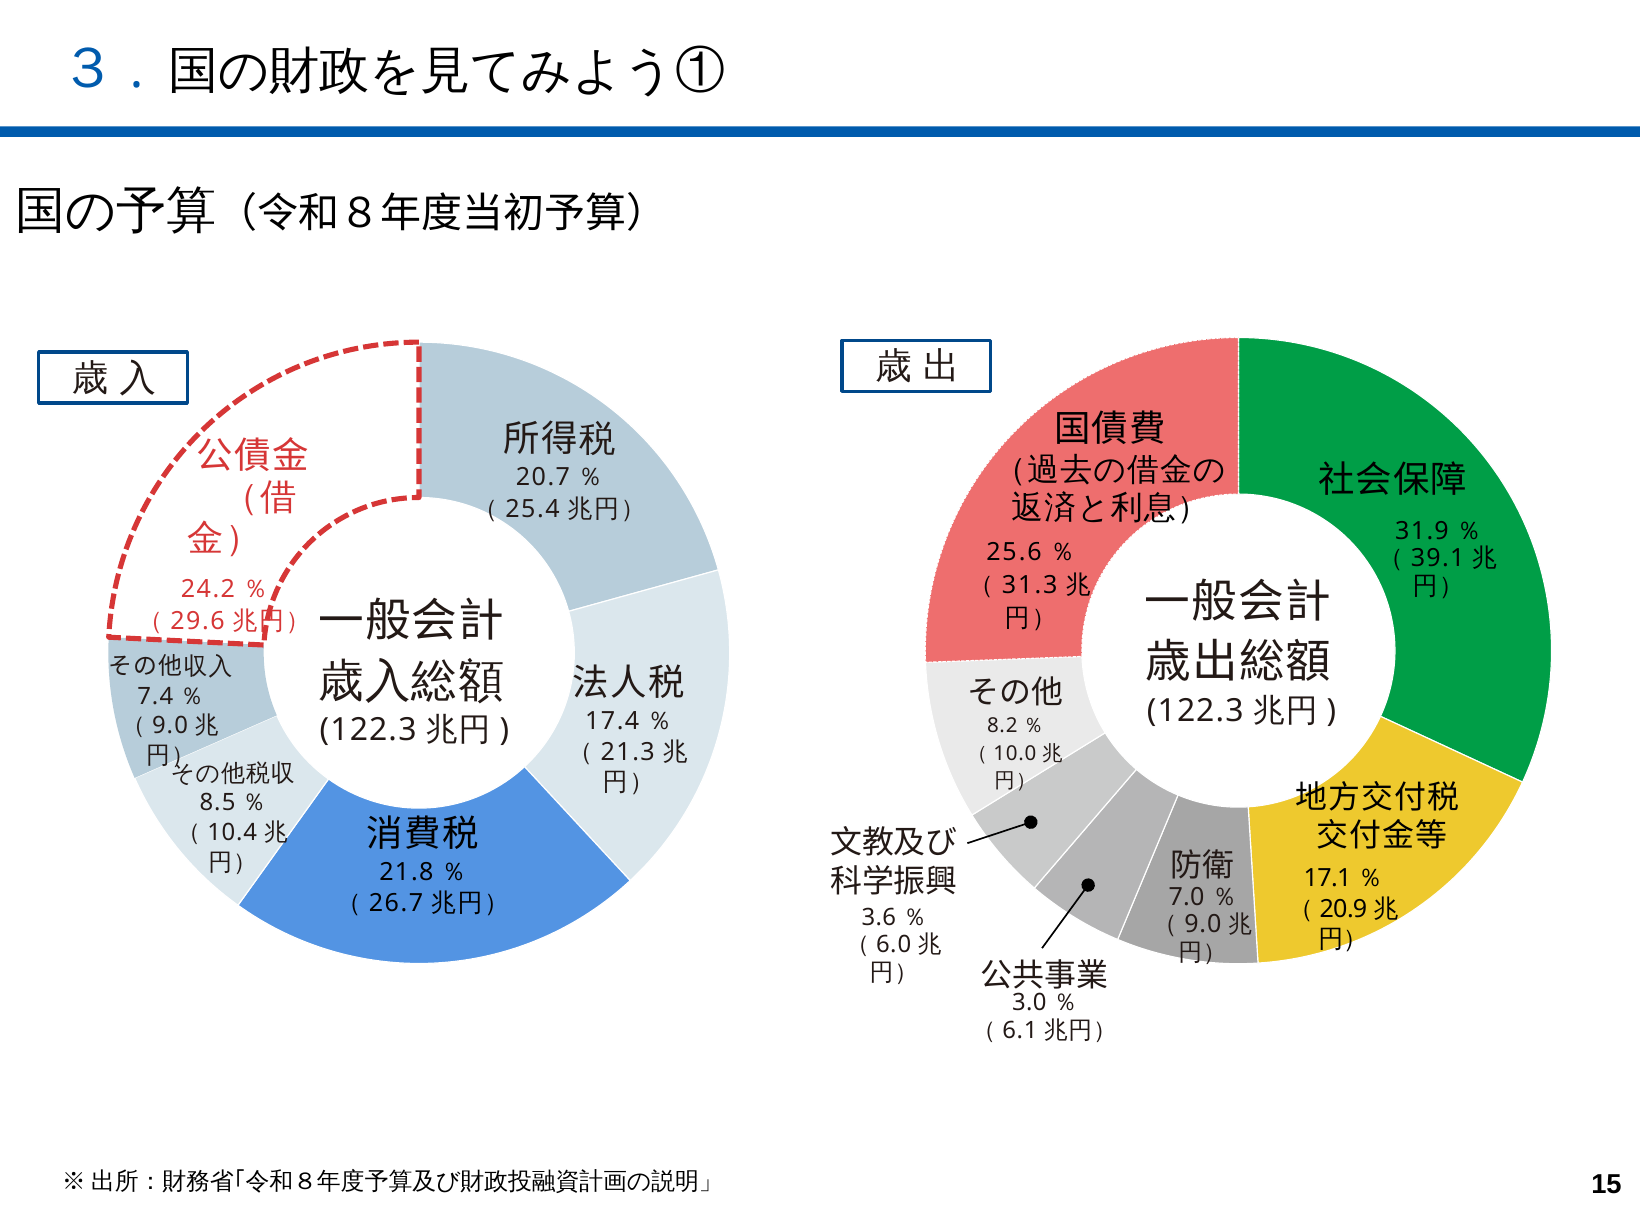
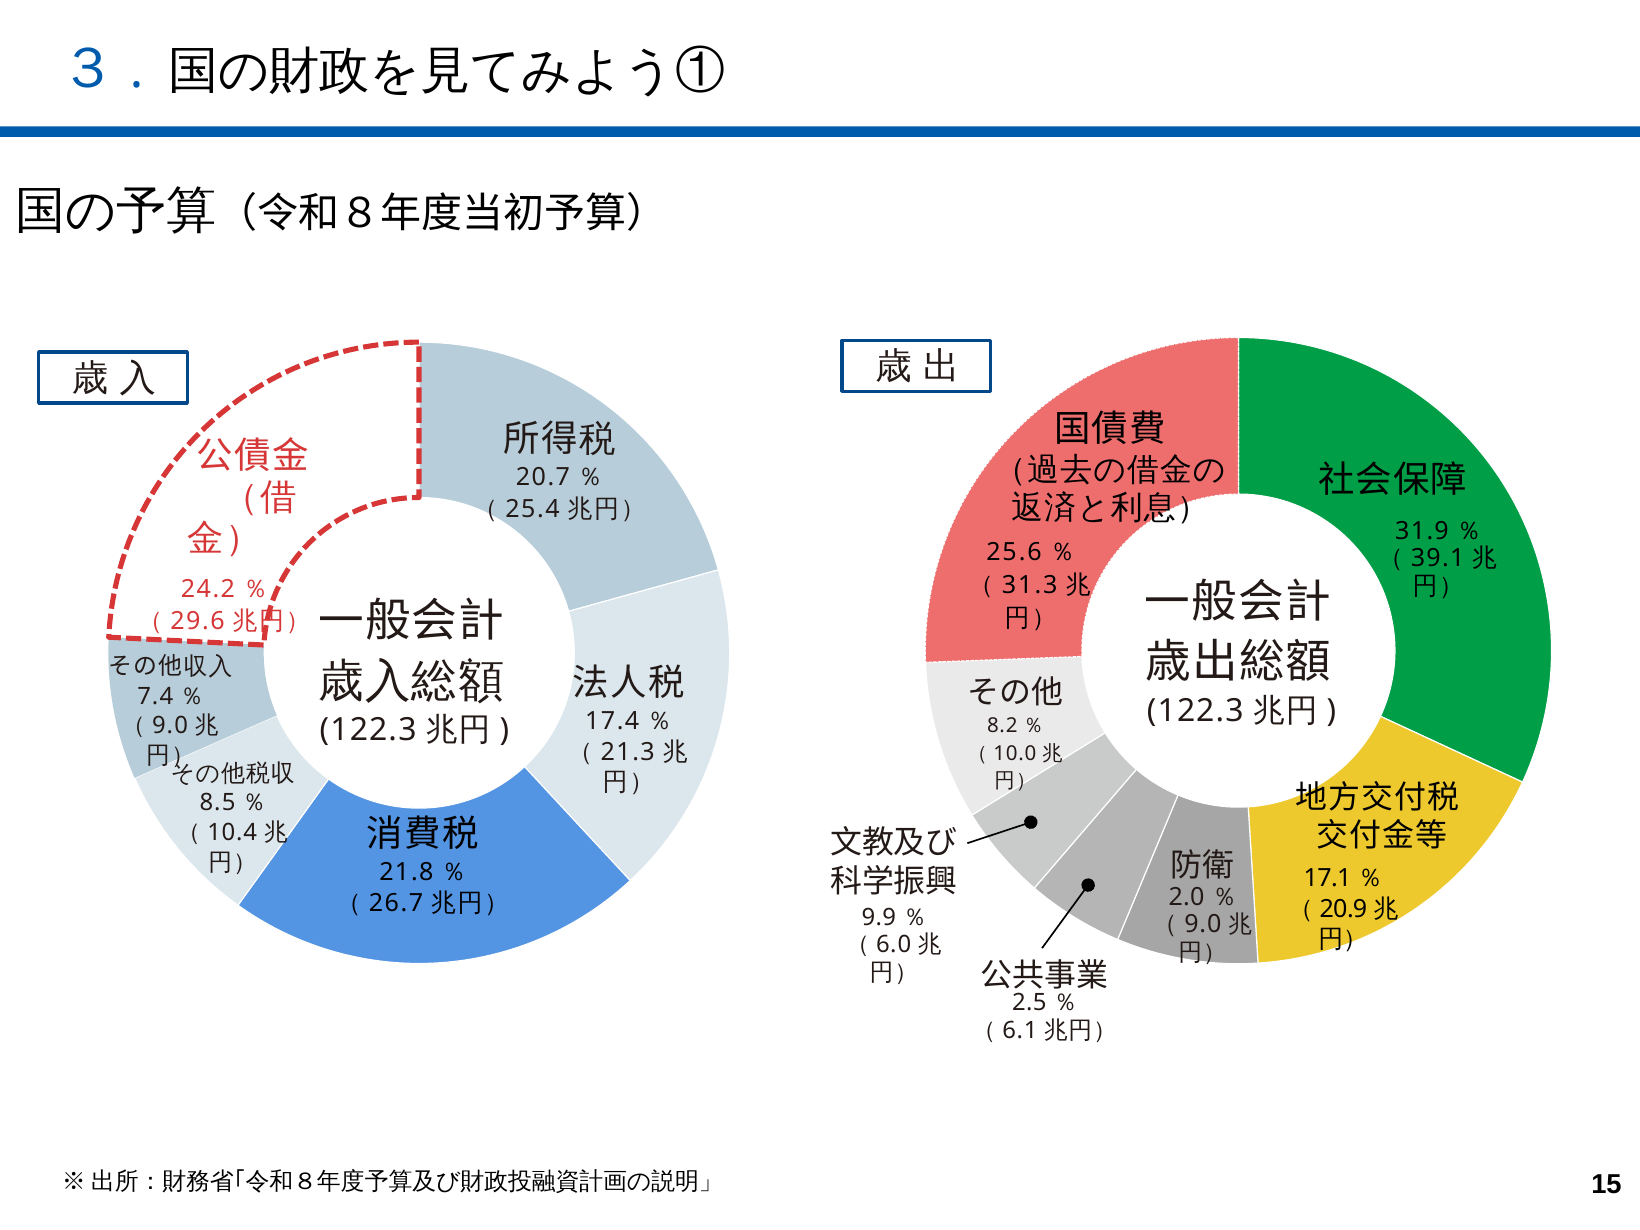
7.0: 7.0 -> 2.0
3.6: 3.6 -> 9.9
3.0: 3.0 -> 2.5
